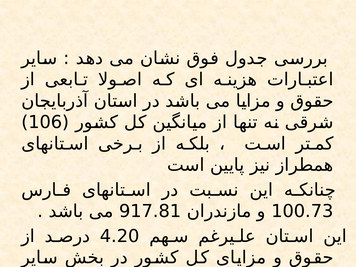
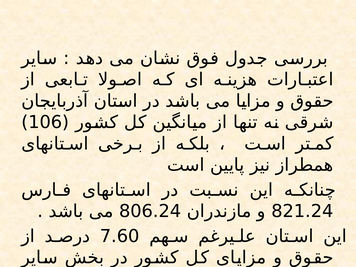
917.81: 917.81 -> 806.24
100.73: 100.73 -> 821.24
4.20: 4.20 -> 7.60
